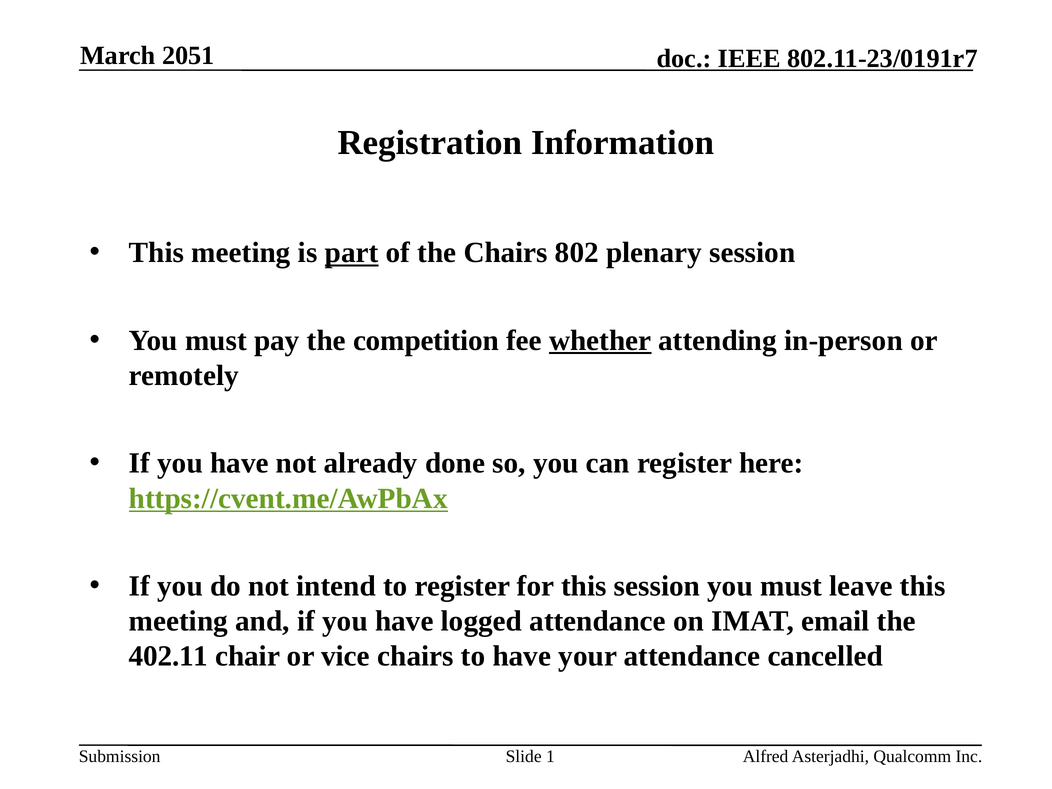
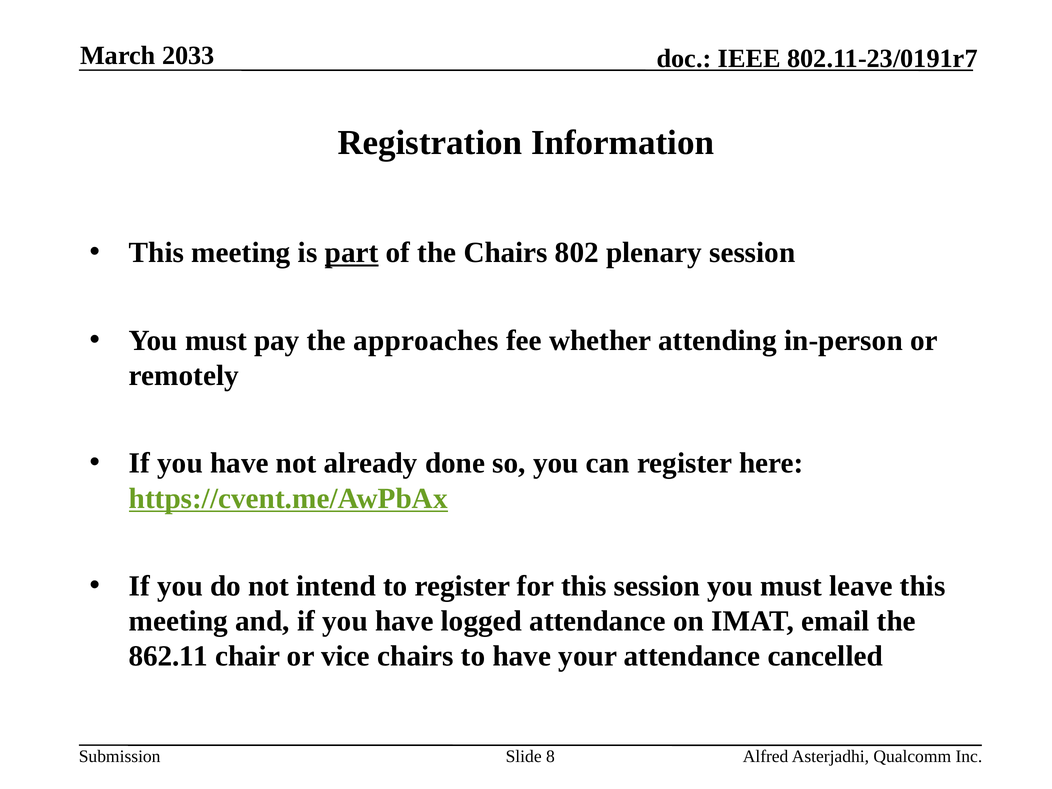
2051: 2051 -> 2033
competition: competition -> approaches
whether underline: present -> none
402.11: 402.11 -> 862.11
1: 1 -> 8
